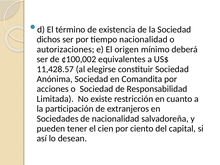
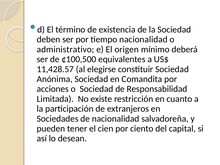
dichos: dichos -> deben
autorizaciones: autorizaciones -> administrativo
¢100,002: ¢100,002 -> ¢100,500
